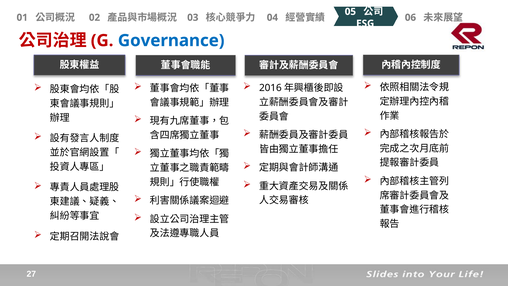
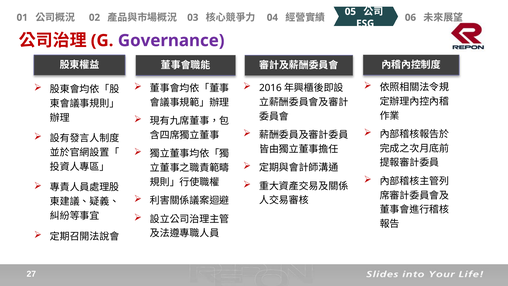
Governance colour: blue -> purple
